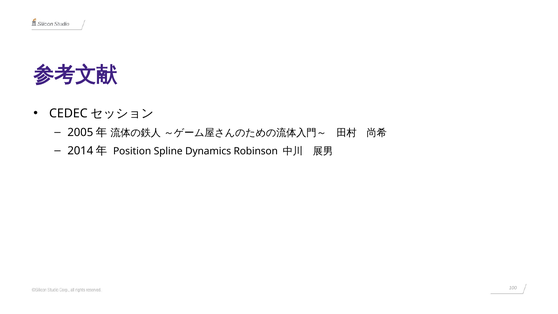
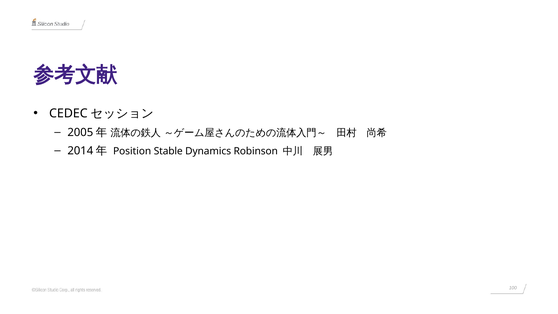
Spline: Spline -> Stable
